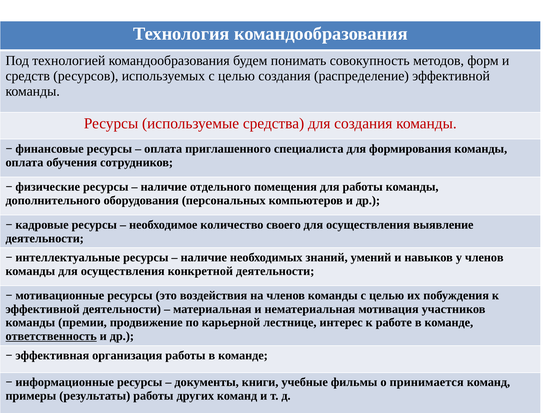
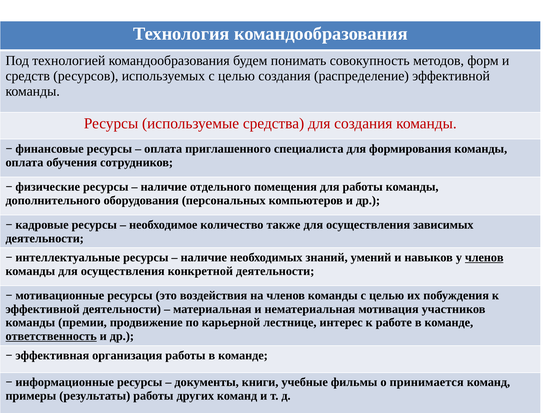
своего: своего -> также
выявление: выявление -> зависимых
членов at (484, 257) underline: none -> present
